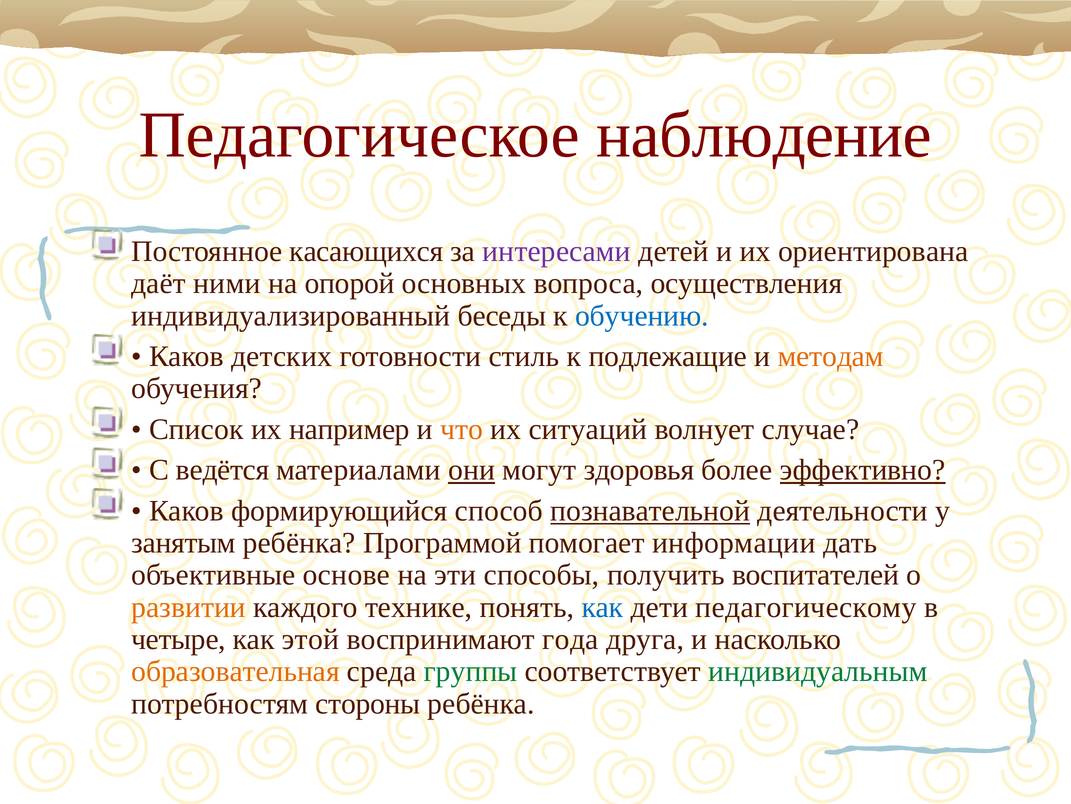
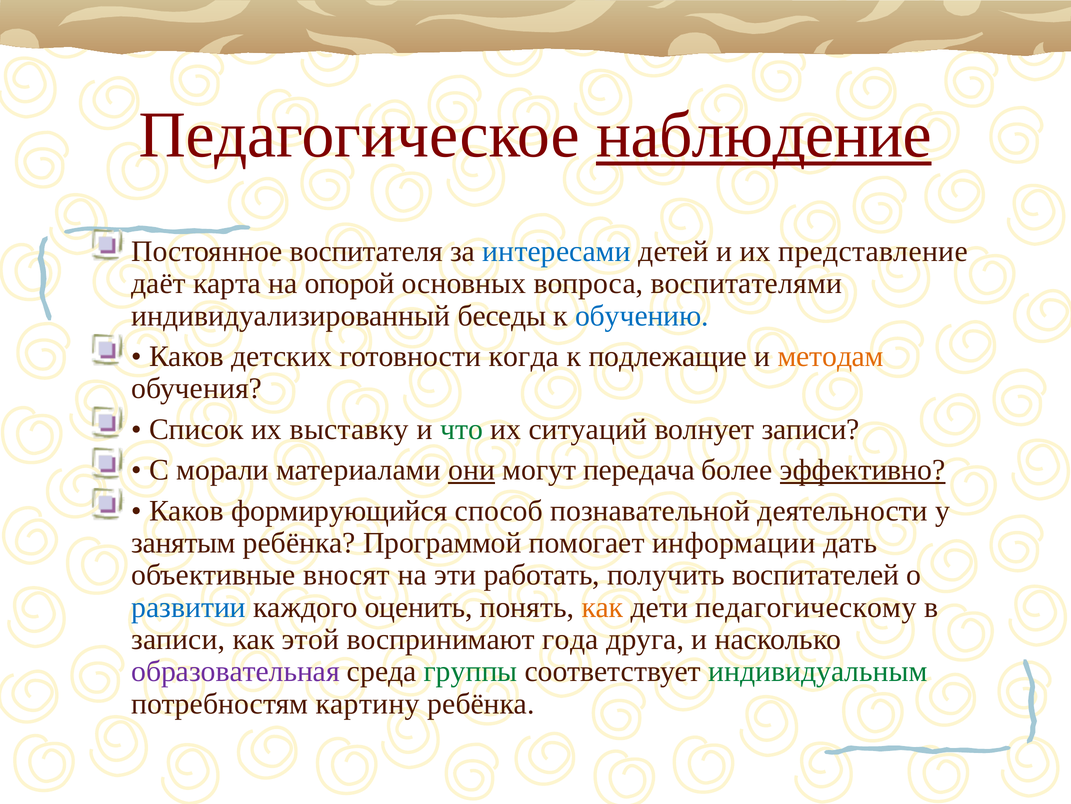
наблюдение underline: none -> present
касающихся: касающихся -> воспитателя
интересами colour: purple -> blue
ориентирована: ориентирована -> представление
ними: ними -> карта
осуществления: осуществления -> воспитателями
стиль: стиль -> когда
например: например -> выставку
что colour: orange -> green
волнует случае: случае -> записи
ведётся: ведётся -> морали
здоровья: здоровья -> передача
познавательной underline: present -> none
основе: основе -> вносят
способы: способы -> работать
развитии colour: orange -> blue
технике: технике -> оценить
как at (603, 607) colour: blue -> orange
четыре at (178, 639): четыре -> записи
образовательная colour: orange -> purple
стороны: стороны -> картину
